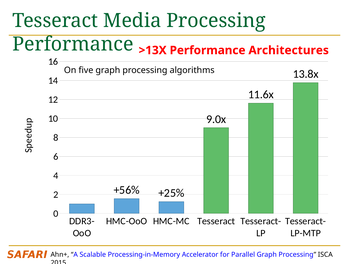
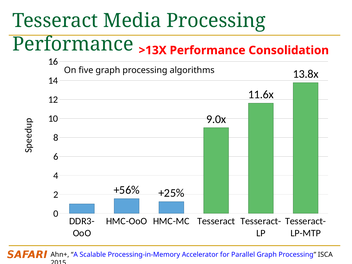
Architectures: Architectures -> Consolidation
